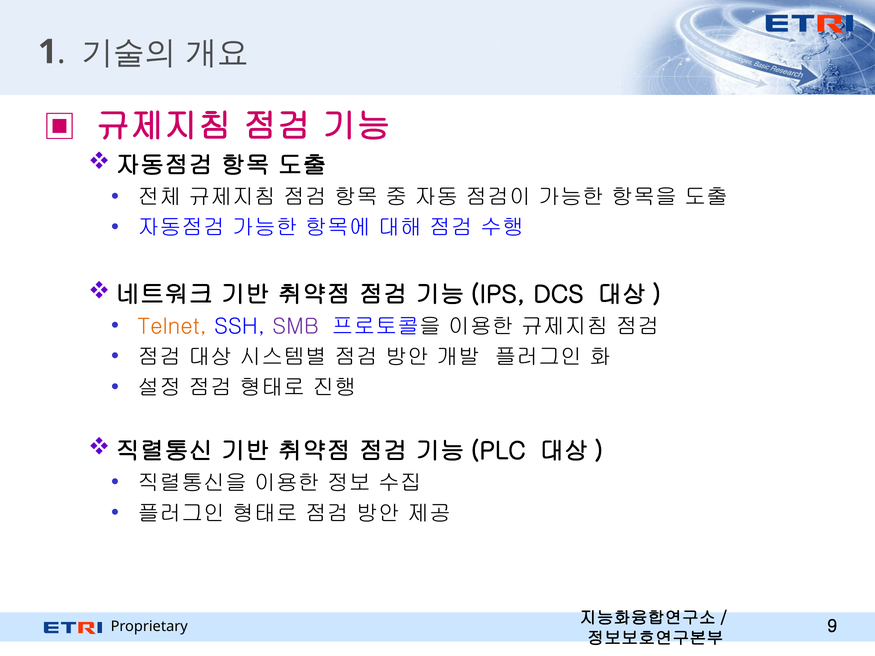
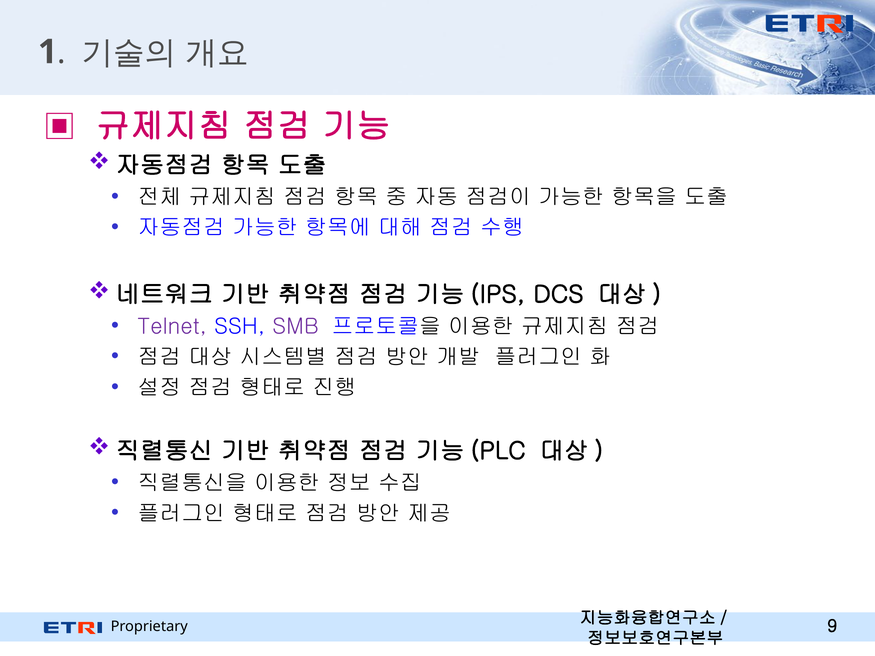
Telnet colour: orange -> purple
